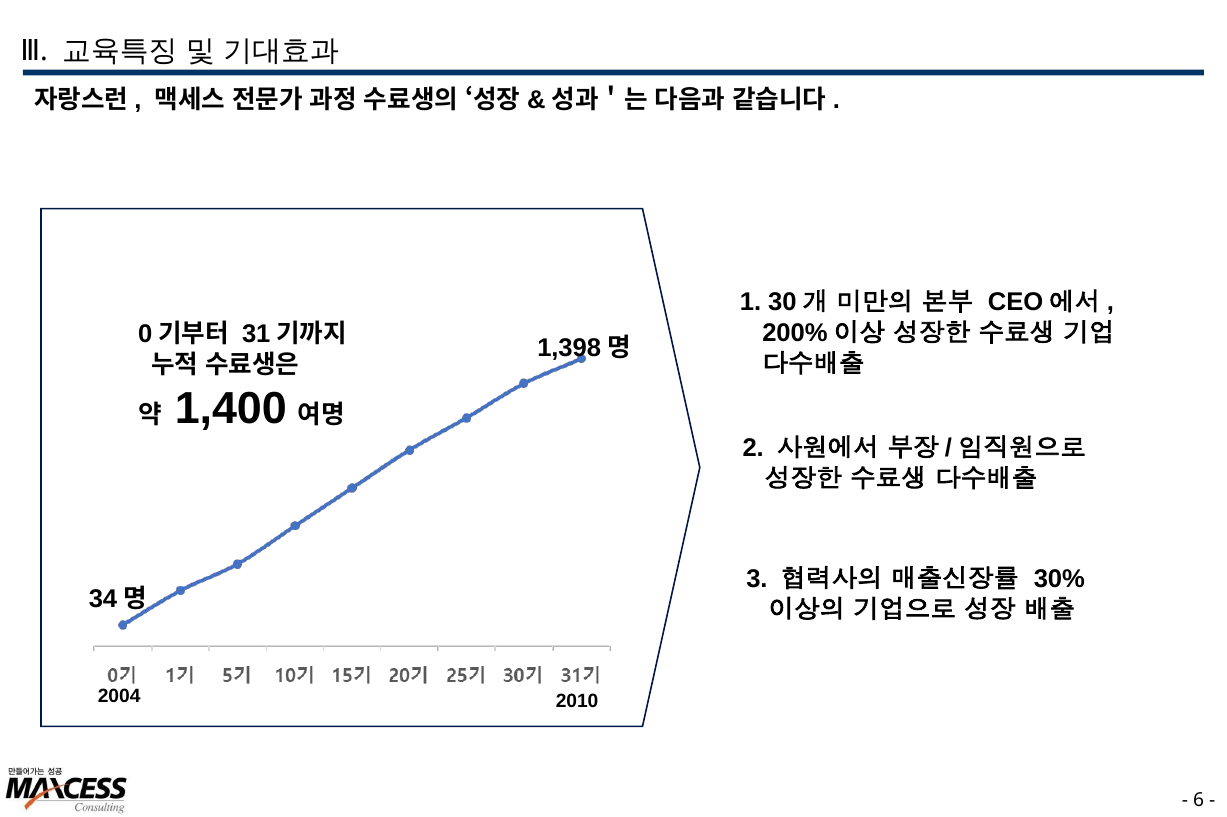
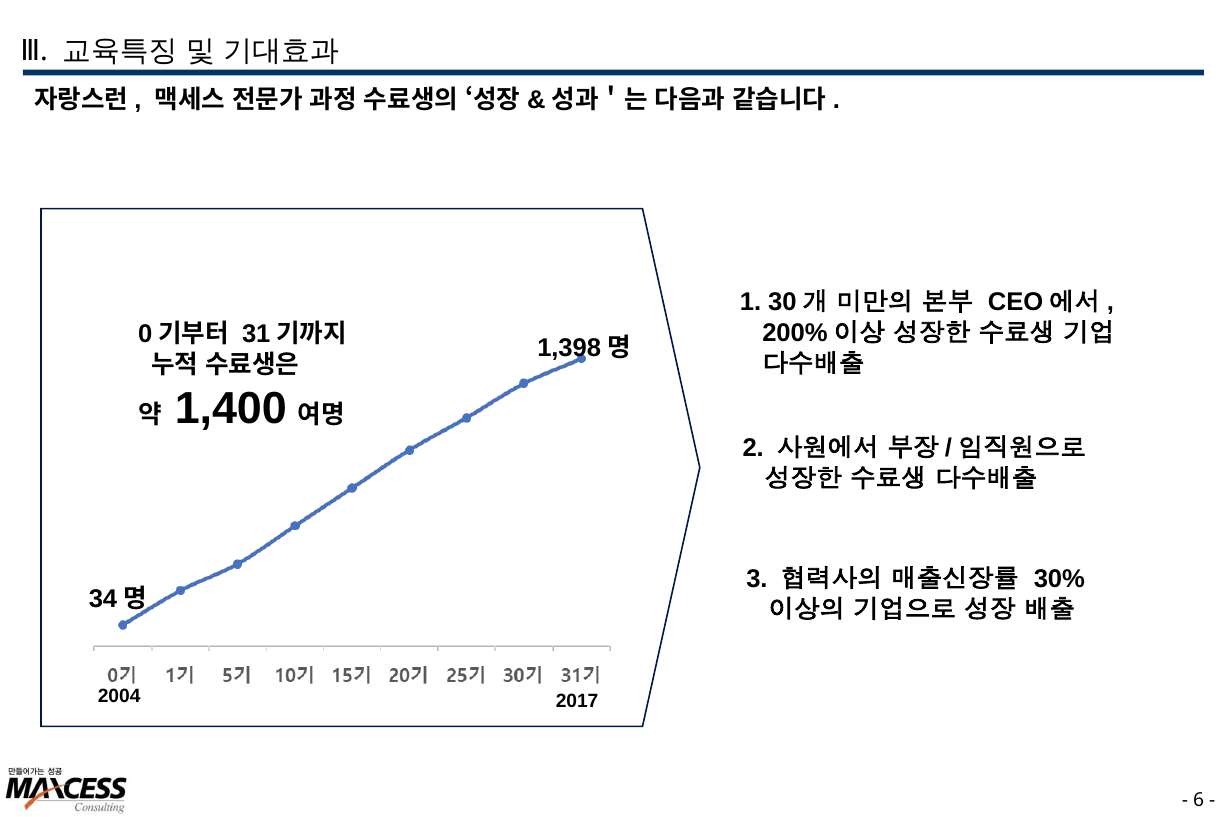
2010: 2010 -> 2017
